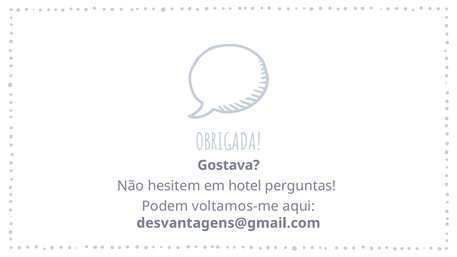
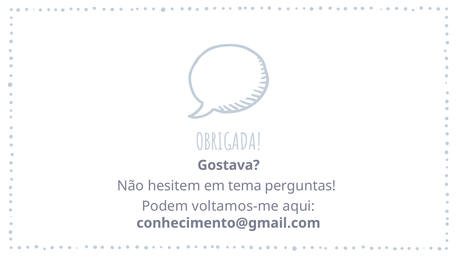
hotel: hotel -> tema
desvantagens@gmail.com: desvantagens@gmail.com -> conhecimento@gmail.com
